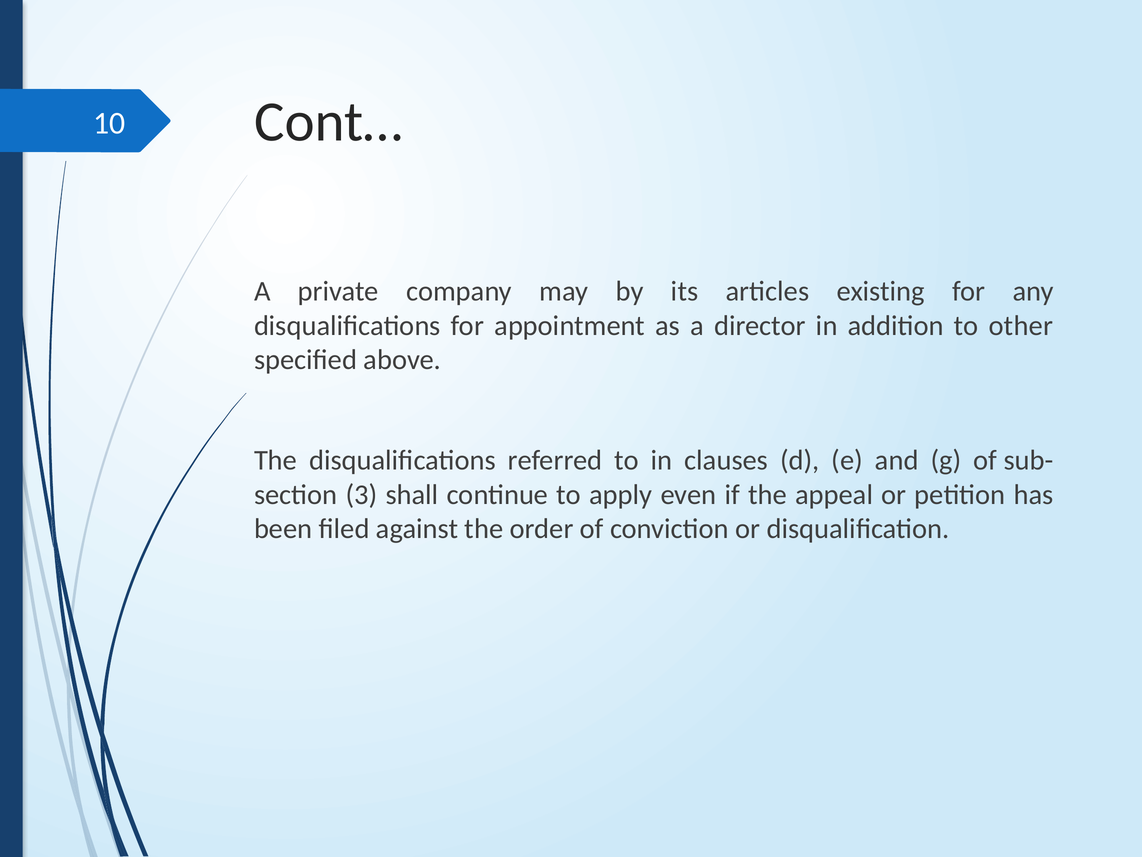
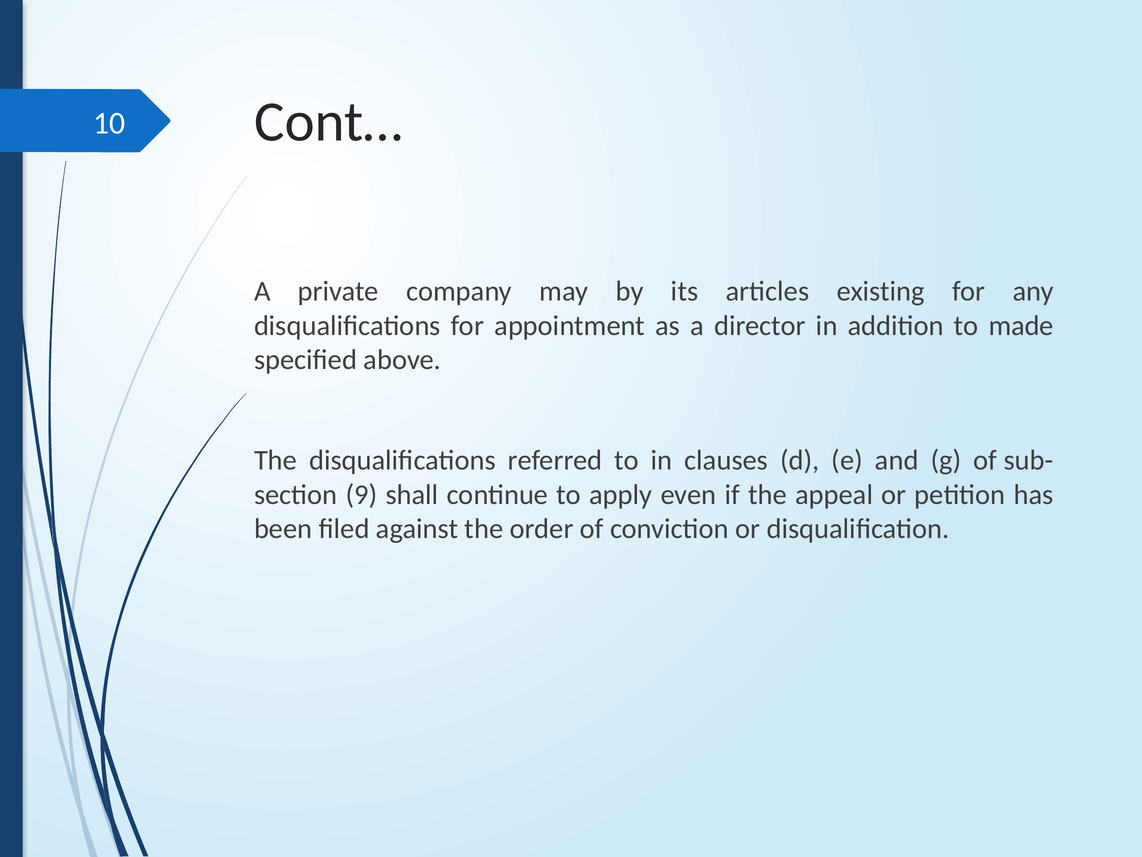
other: other -> made
3: 3 -> 9
